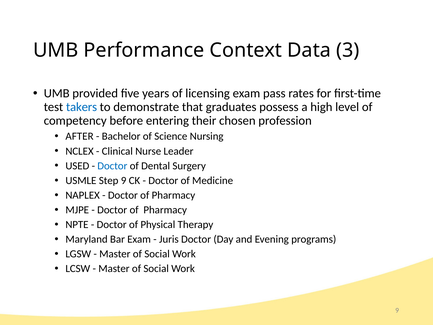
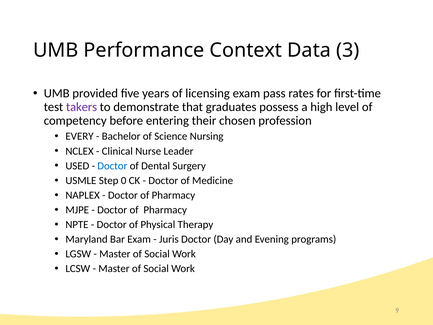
takers colour: blue -> purple
AFTER: AFTER -> EVERY
Step 9: 9 -> 0
